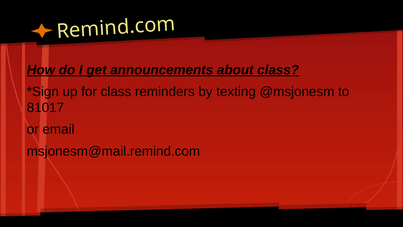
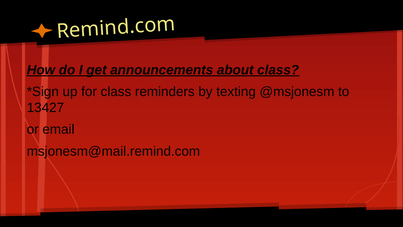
81017: 81017 -> 13427
